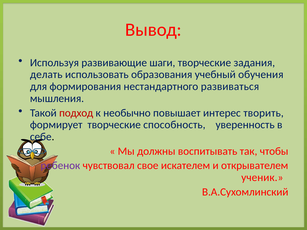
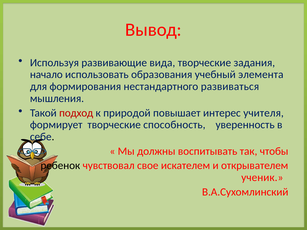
шаги: шаги -> вида
делать: делать -> начало
обучения: обучения -> элемента
необычно: необычно -> природой
творить: творить -> учителя
ребенок colour: purple -> black
